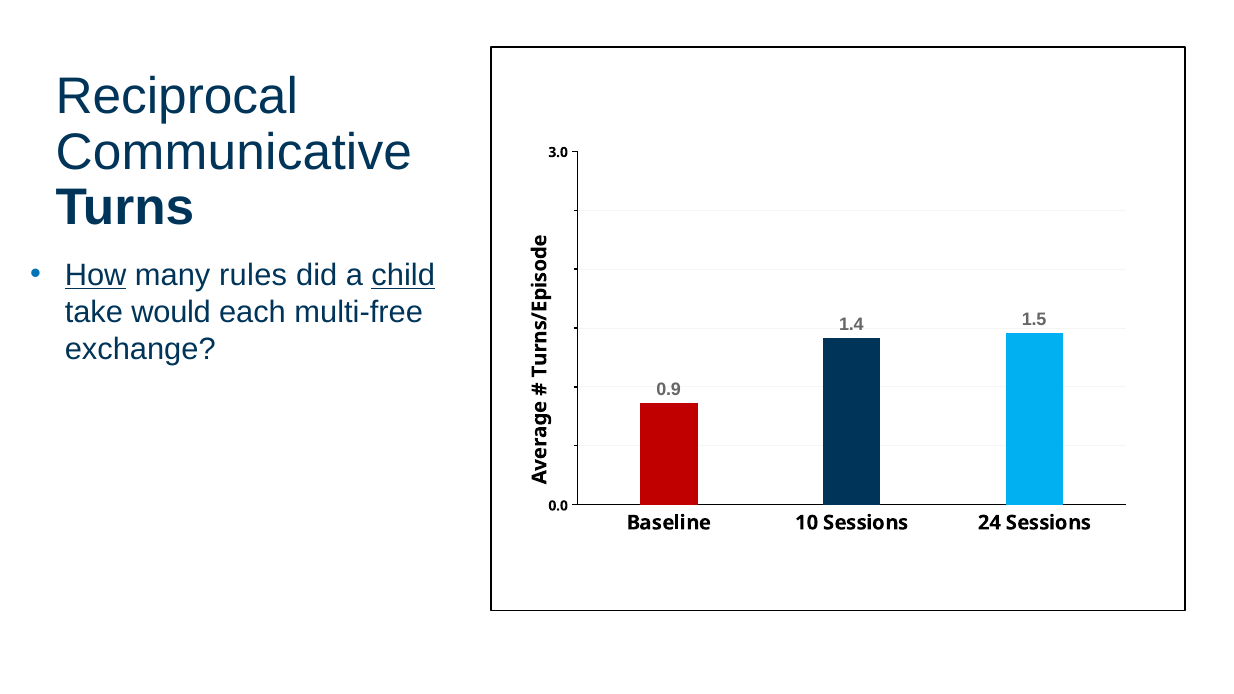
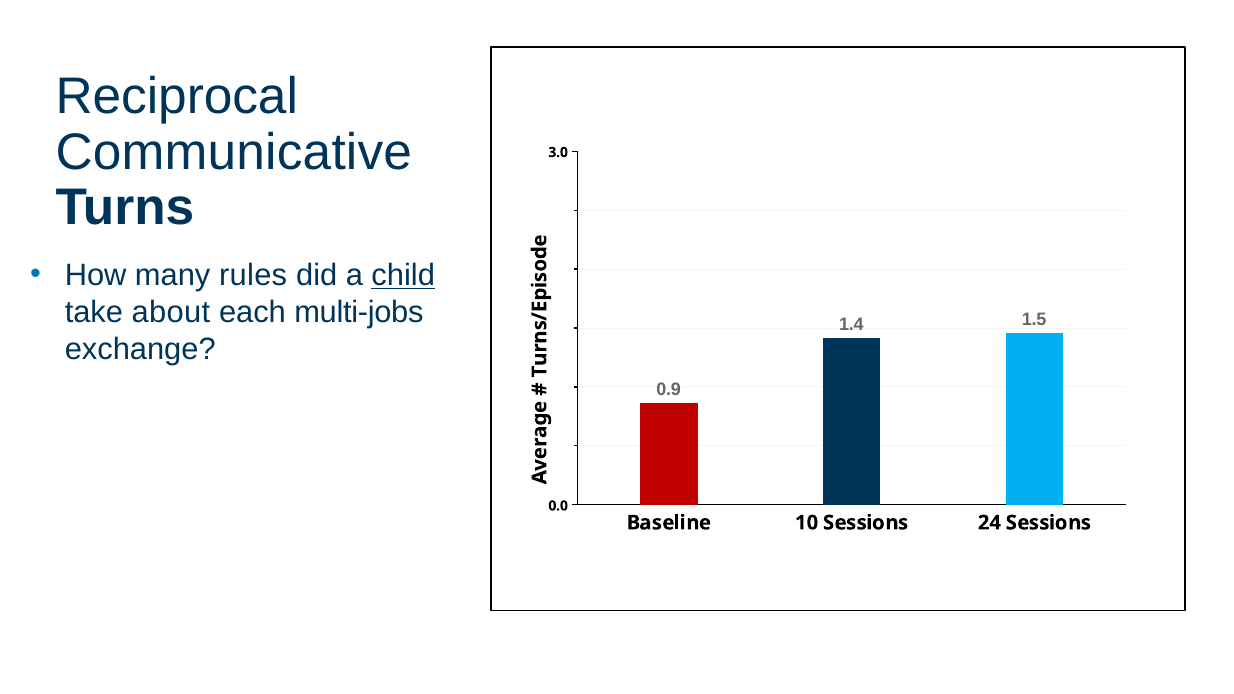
How underline: present -> none
would: would -> about
multi-free: multi-free -> multi-jobs
